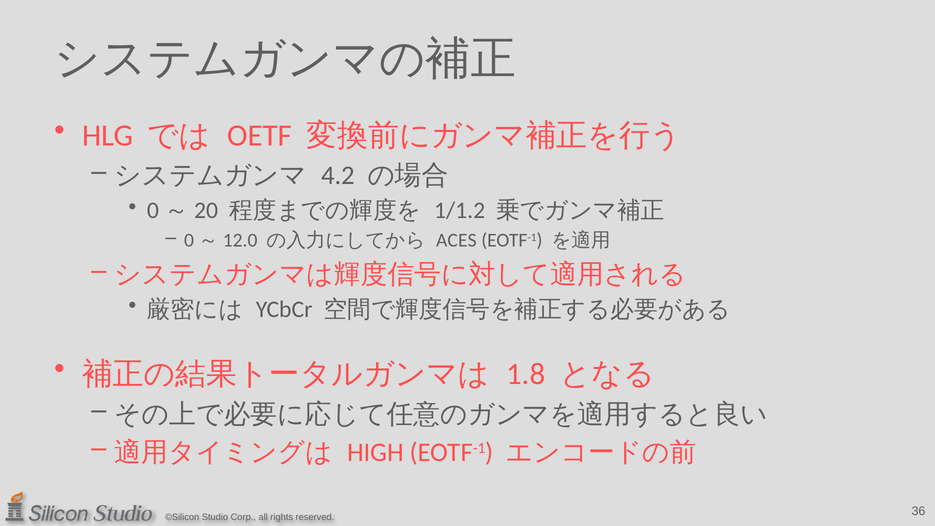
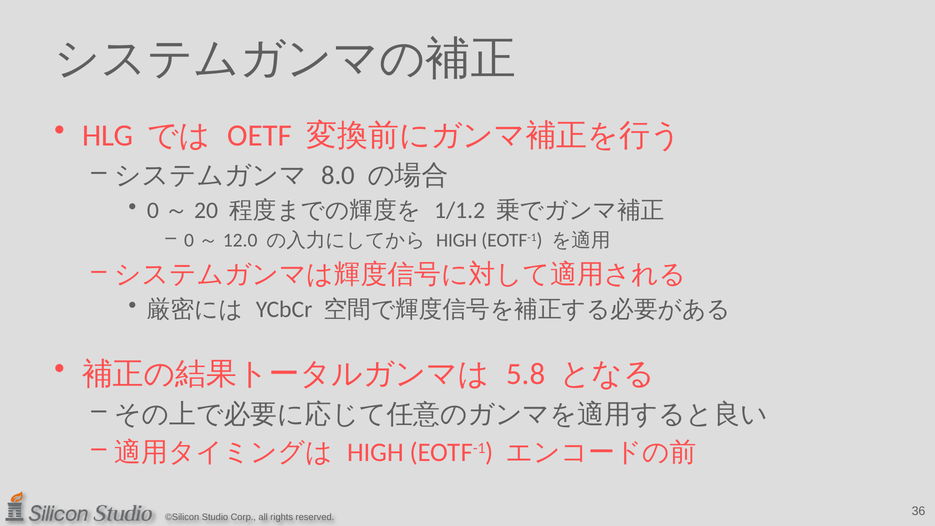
4.2: 4.2 -> 8.0
ACES at (456, 240): ACES -> HIGH
1.8: 1.8 -> 5.8
